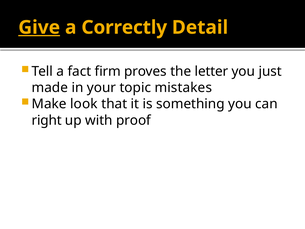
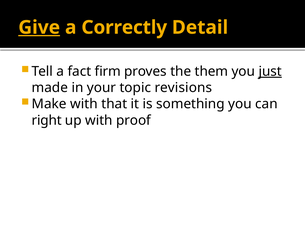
letter: letter -> them
just underline: none -> present
mistakes: mistakes -> revisions
Make look: look -> with
